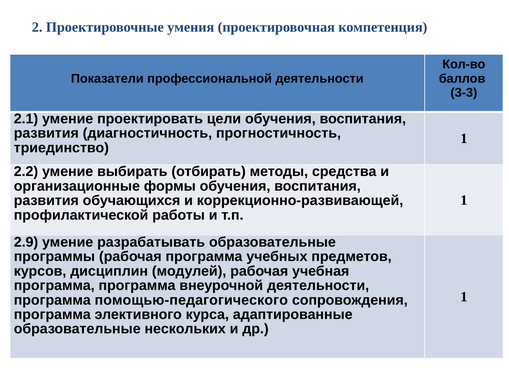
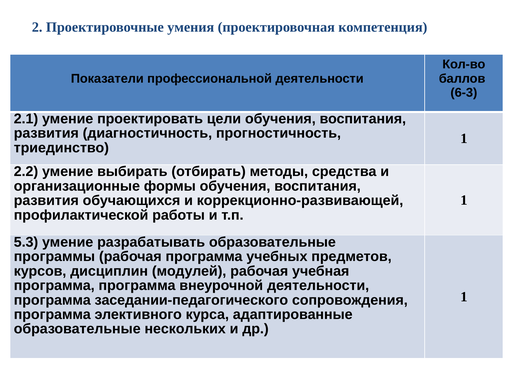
3-3: 3-3 -> 6-3
2.9: 2.9 -> 5.3
помощью-педагогического: помощью-педагогического -> заседании-педагогического
